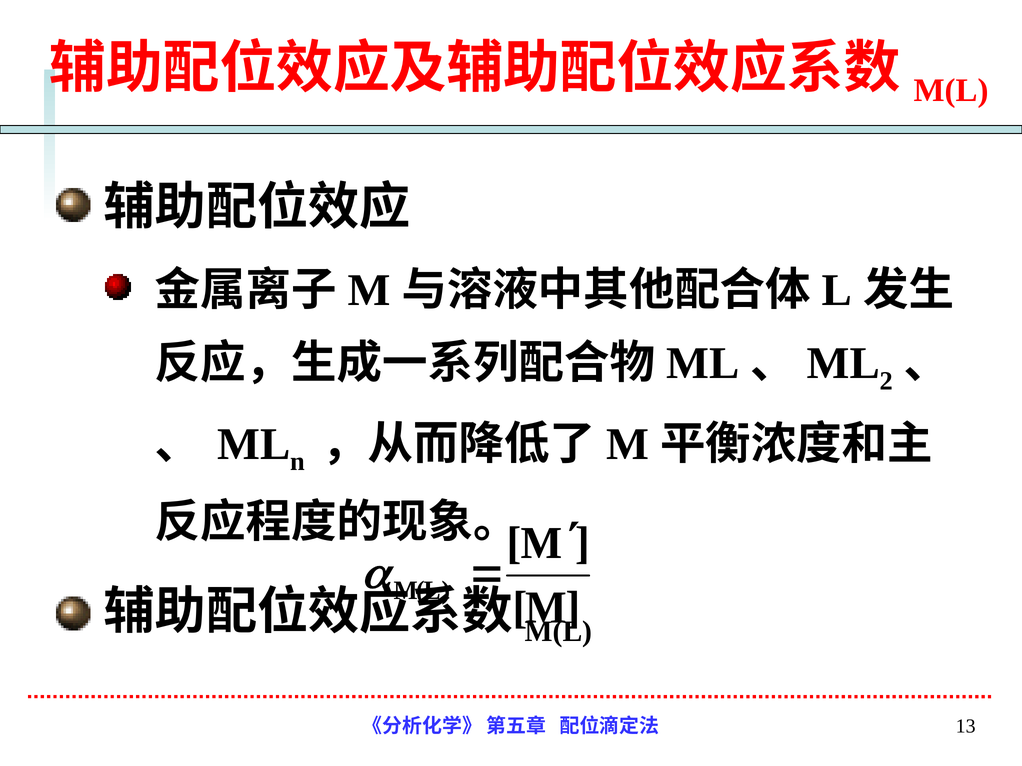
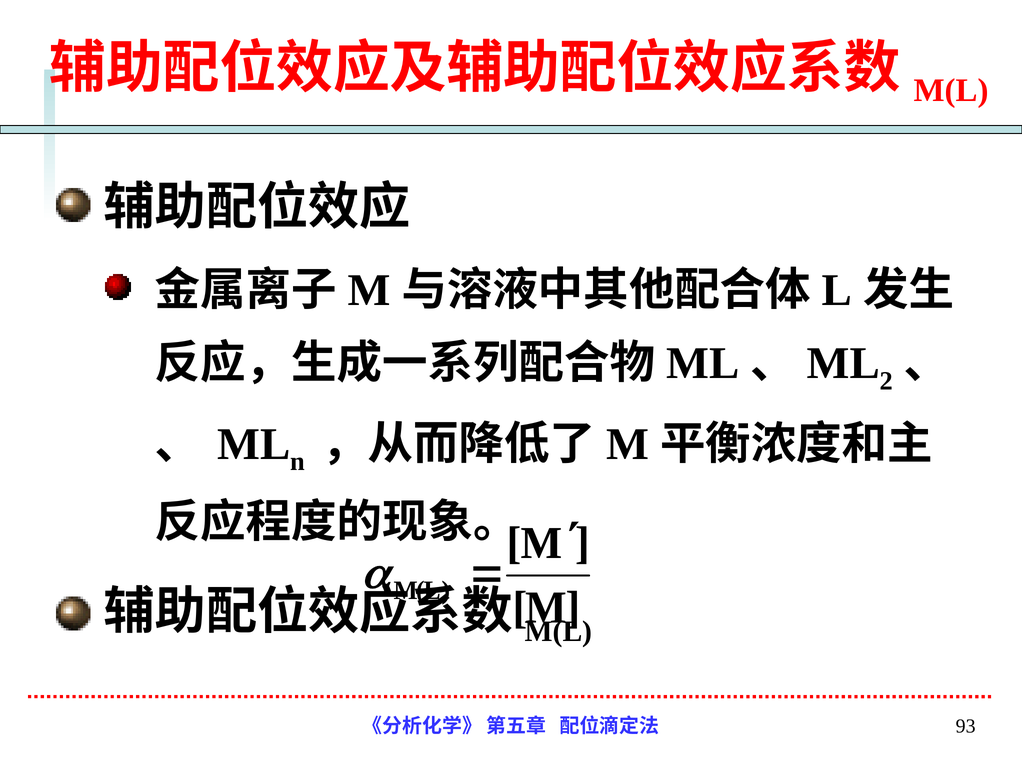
13: 13 -> 93
